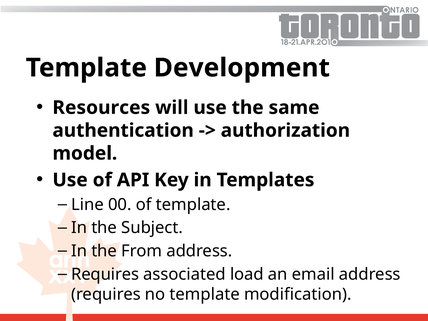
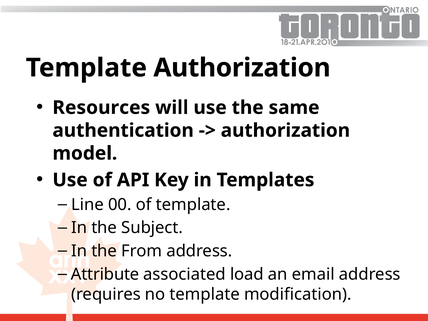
Template Development: Development -> Authorization
Requires at (105, 274): Requires -> Attribute
